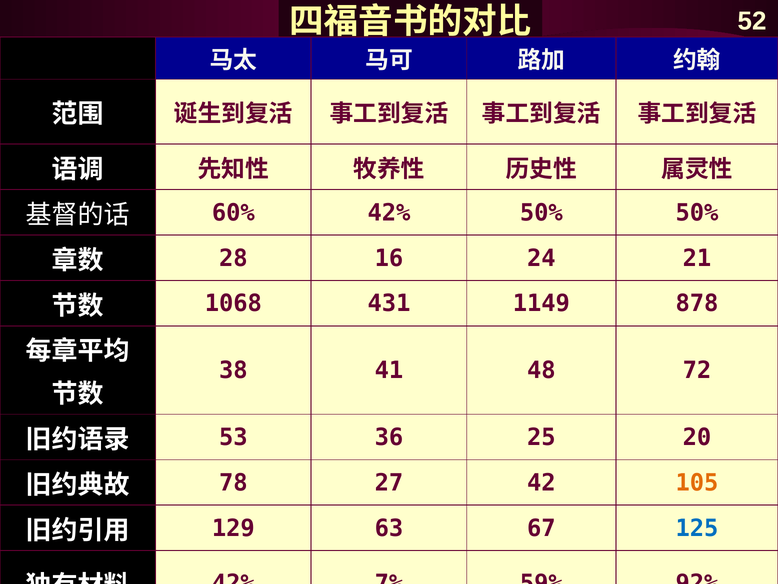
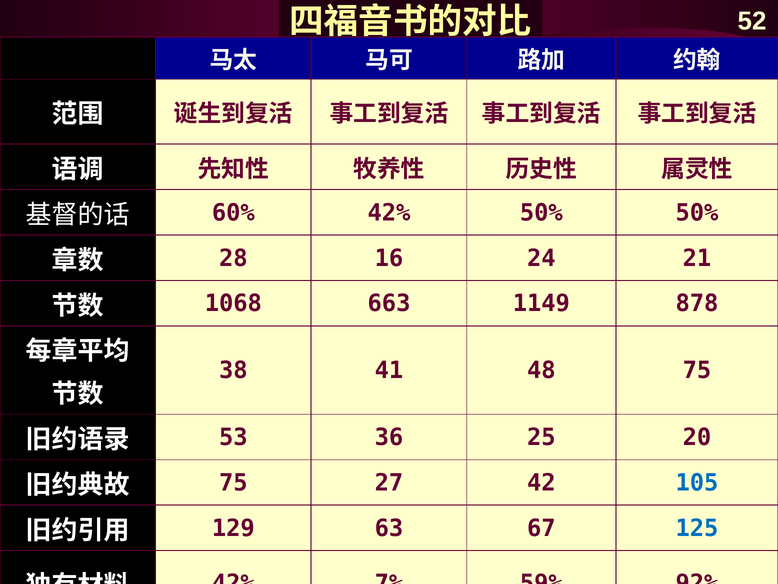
431: 431 -> 663
48 72: 72 -> 75
78 at (233, 482): 78 -> 75
105 colour: orange -> blue
